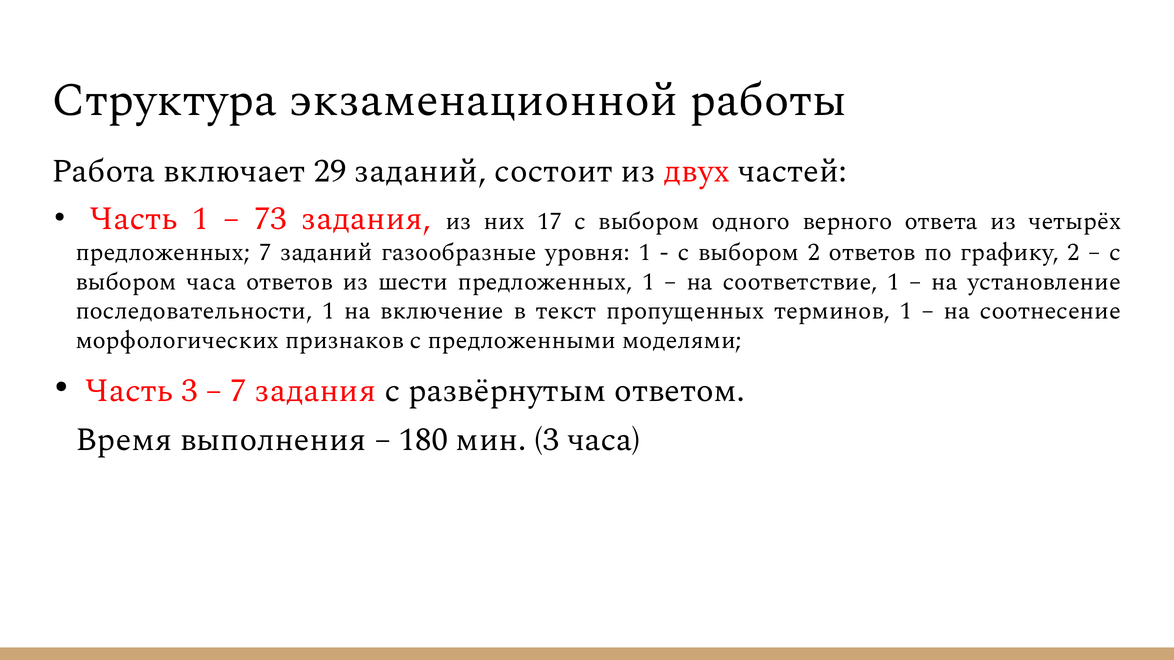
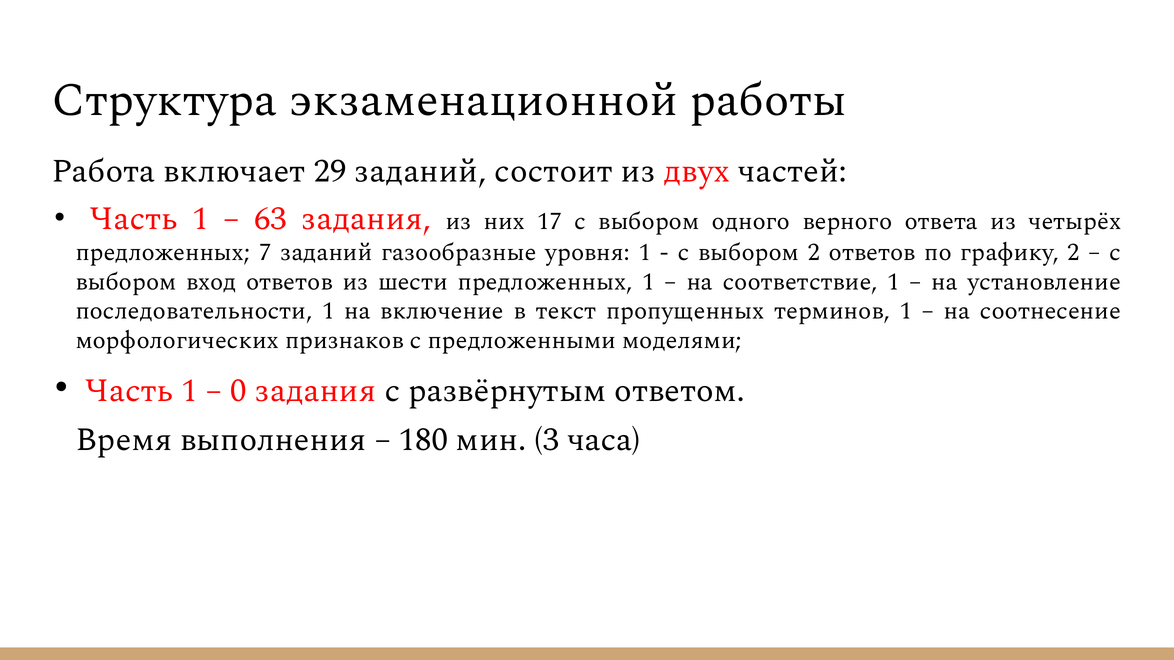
73: 73 -> 63
выбором часа: часа -> вход
3 at (189, 391): 3 -> 1
7 at (238, 391): 7 -> 0
